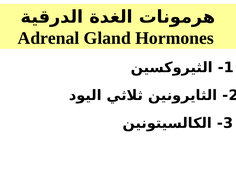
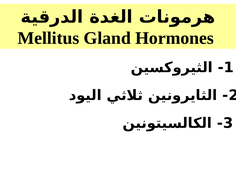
Adrenal: Adrenal -> Mellitus
